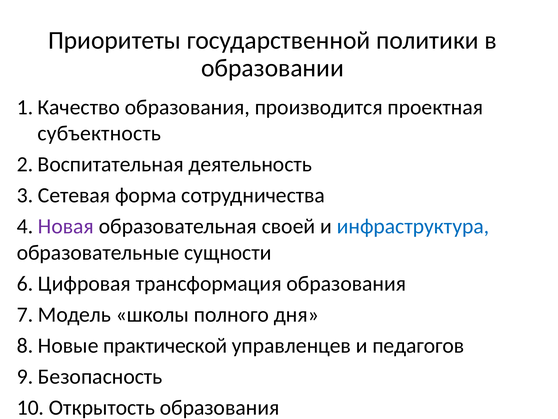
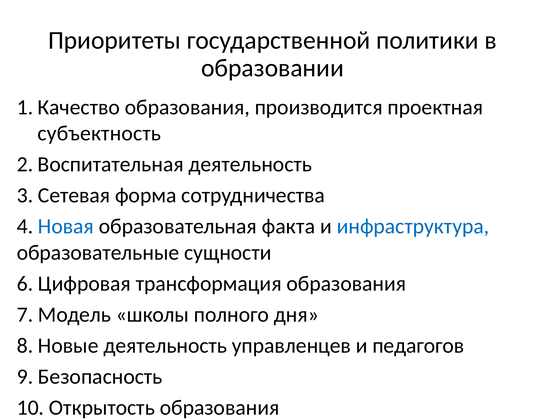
Новая colour: purple -> blue
своей: своей -> факта
Новые практической: практической -> деятельность
